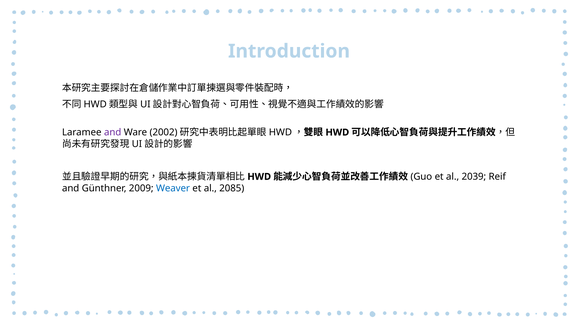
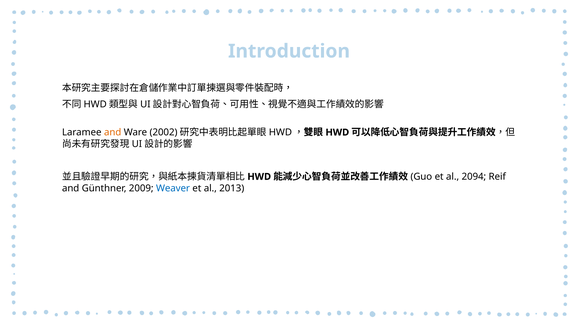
and at (113, 132) colour: purple -> orange
2039: 2039 -> 2094
2085: 2085 -> 2013
